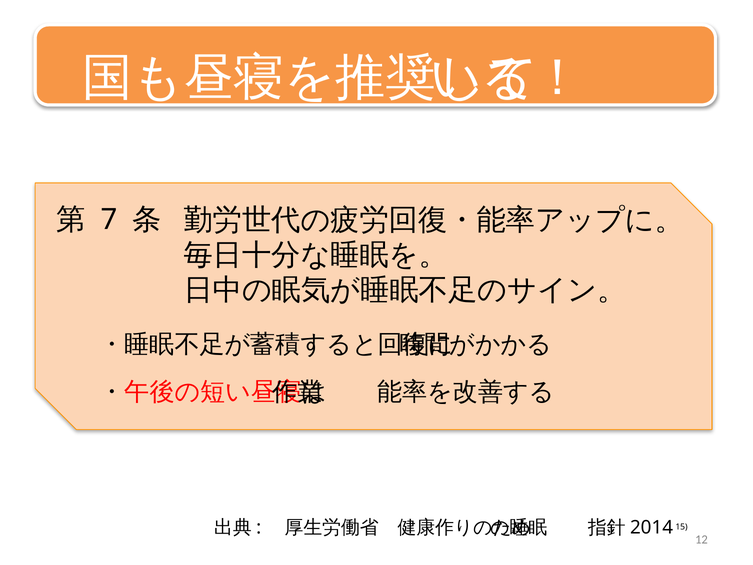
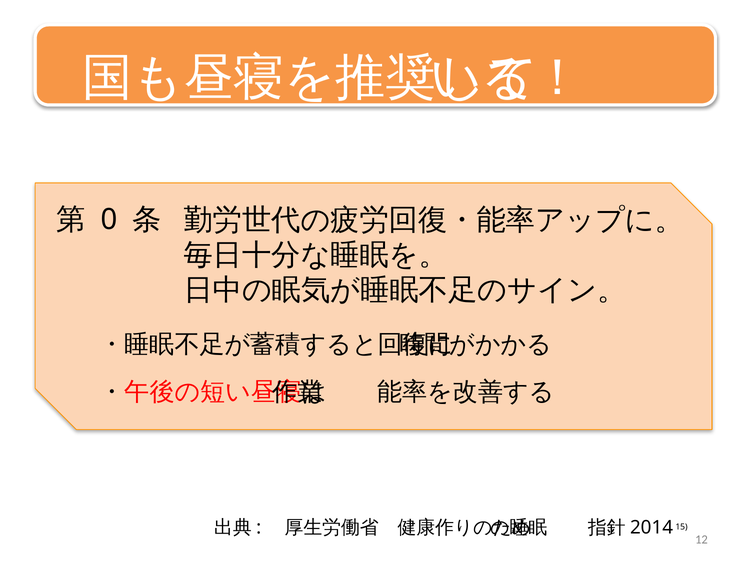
7: 7 -> 0
